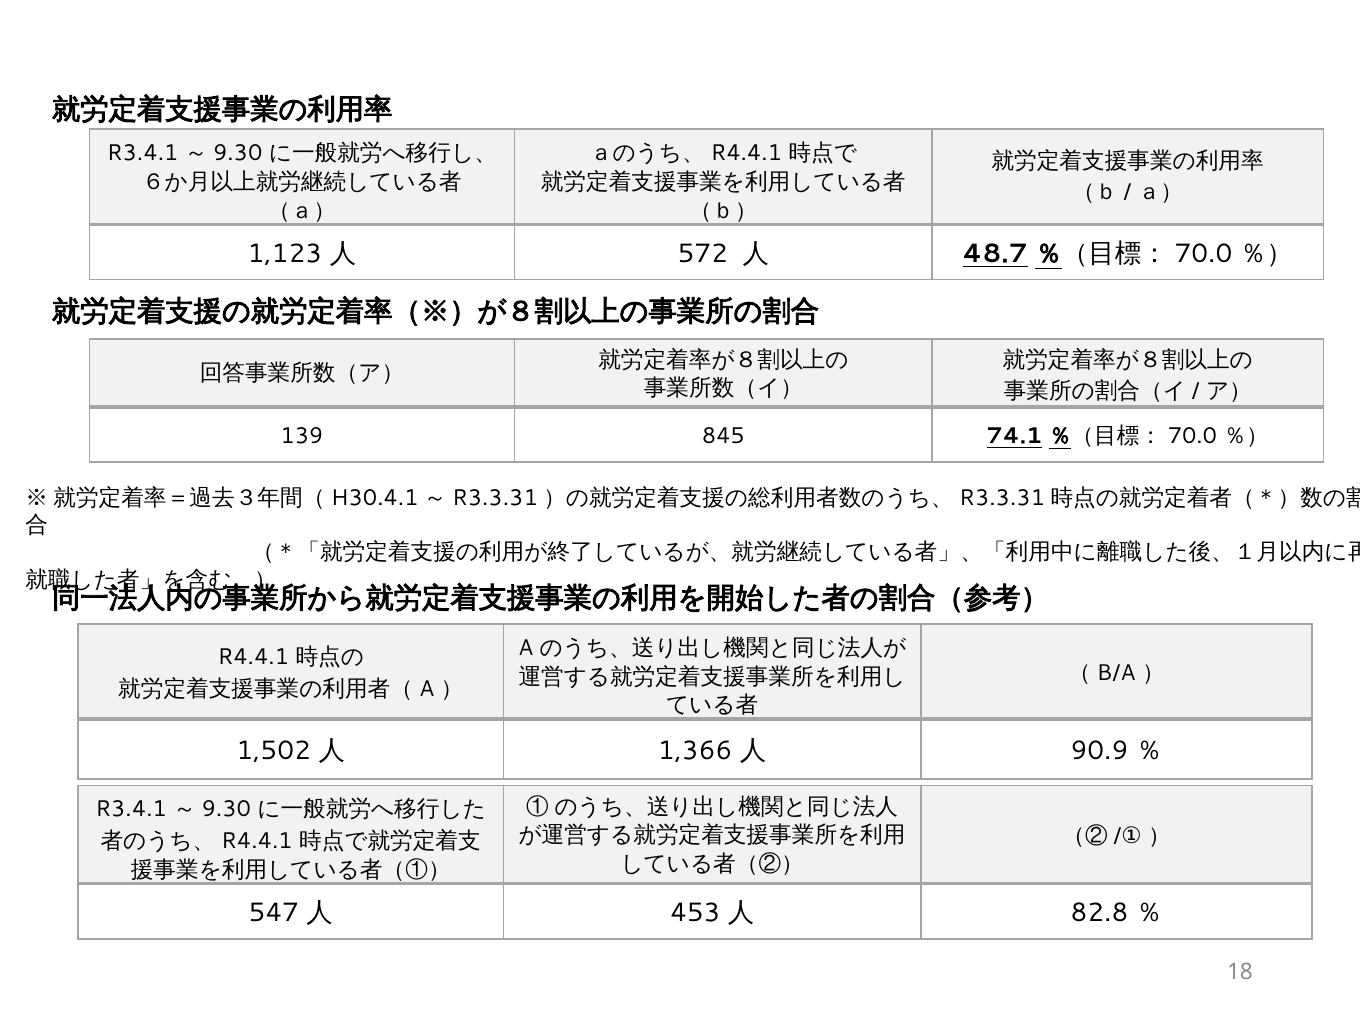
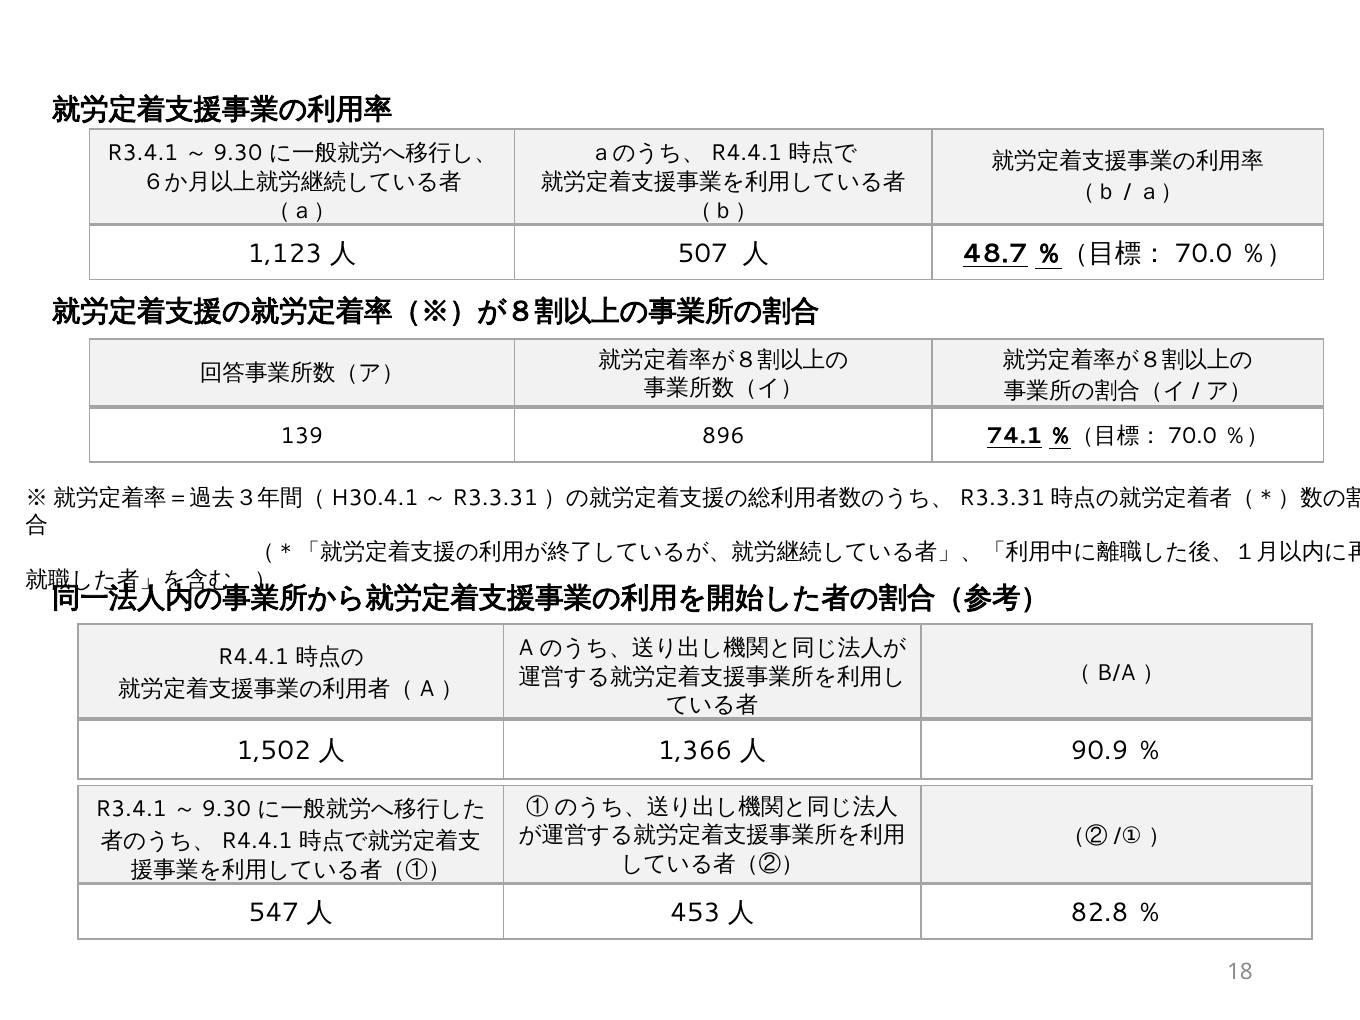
572: 572 -> 507
845: 845 -> 896
